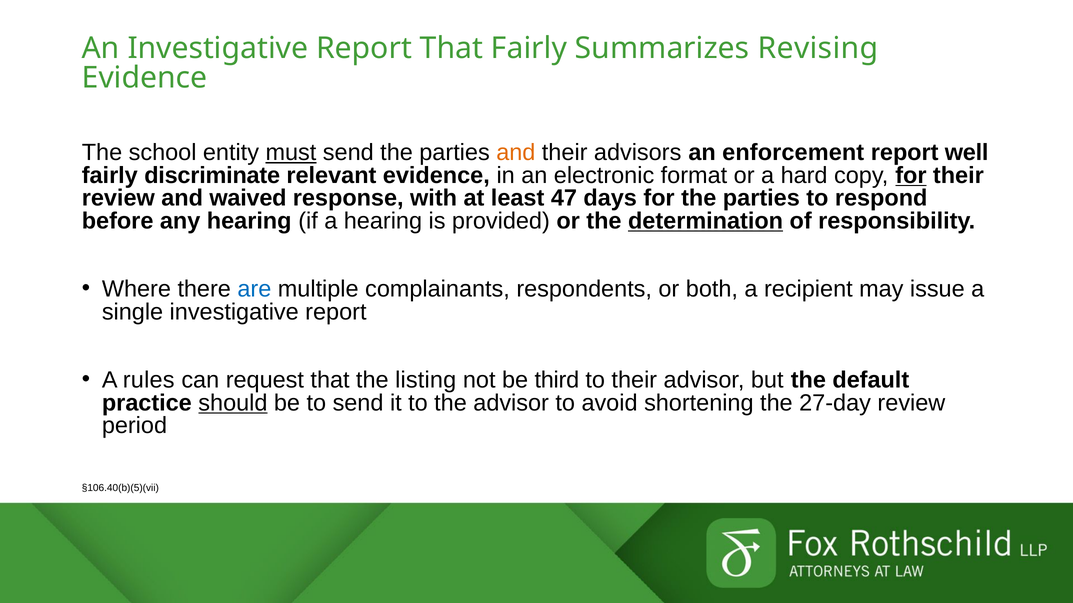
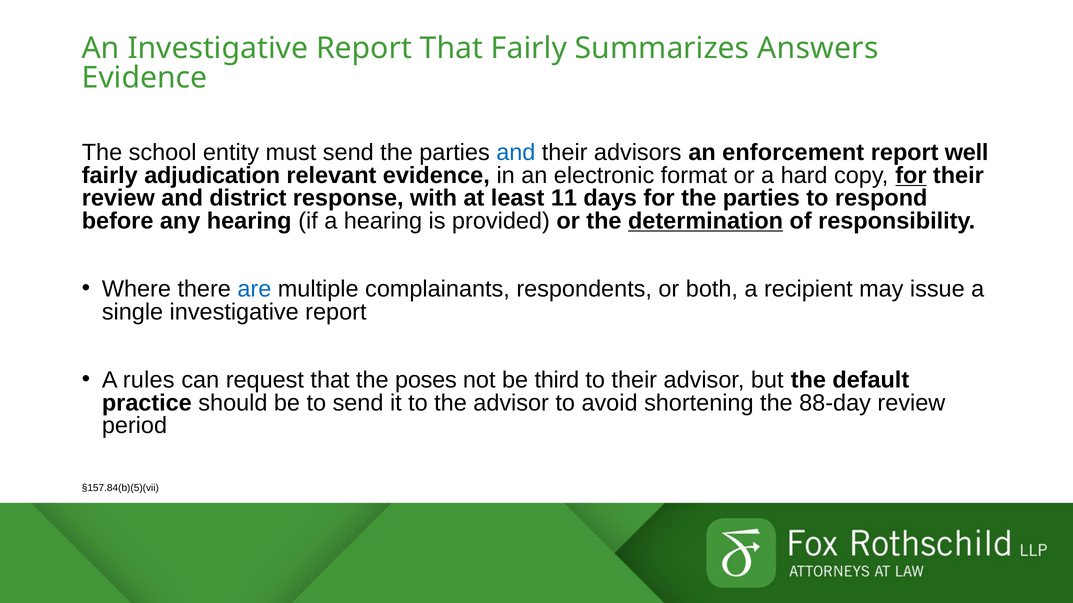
Revising: Revising -> Answers
must underline: present -> none
and at (516, 153) colour: orange -> blue
discriminate: discriminate -> adjudication
waived: waived -> district
47: 47 -> 11
listing: listing -> poses
should underline: present -> none
27-day: 27-day -> 88-day
§106.40(b)(5)(vii: §106.40(b)(5)(vii -> §157.84(b)(5)(vii
